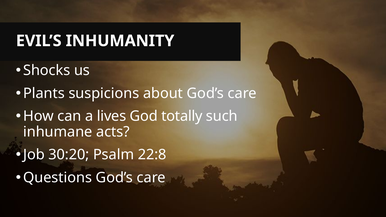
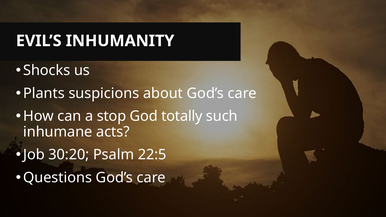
lives: lives -> stop
22:8: 22:8 -> 22:5
